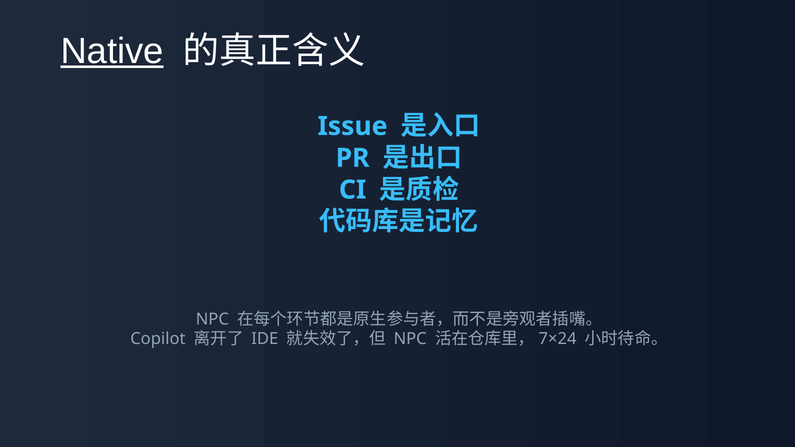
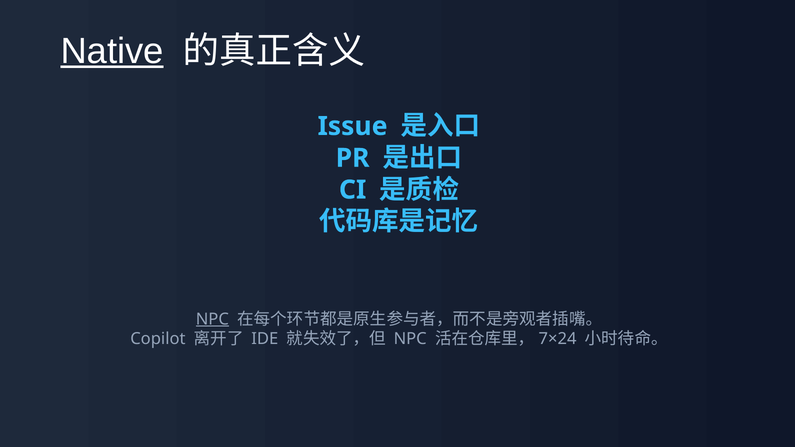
NPC at (212, 319) underline: none -> present
